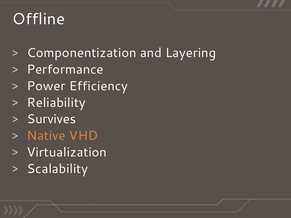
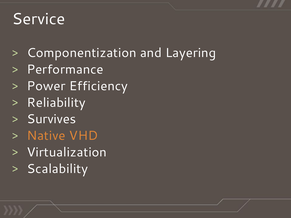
Offline: Offline -> Service
